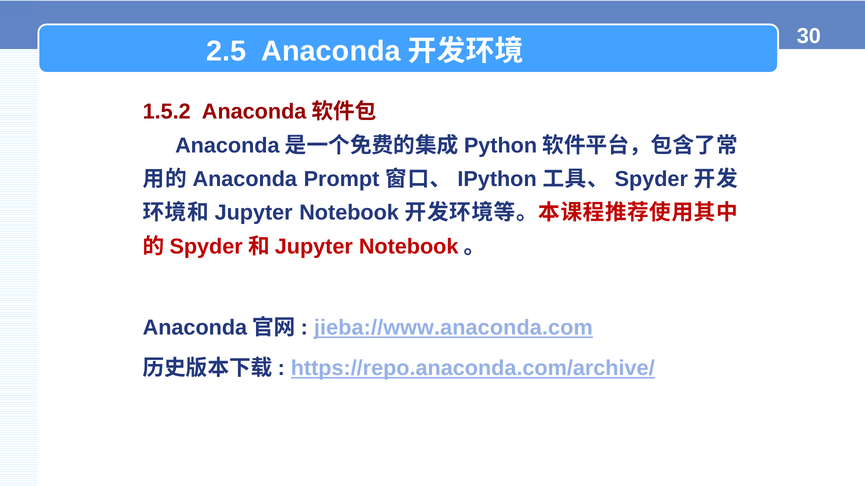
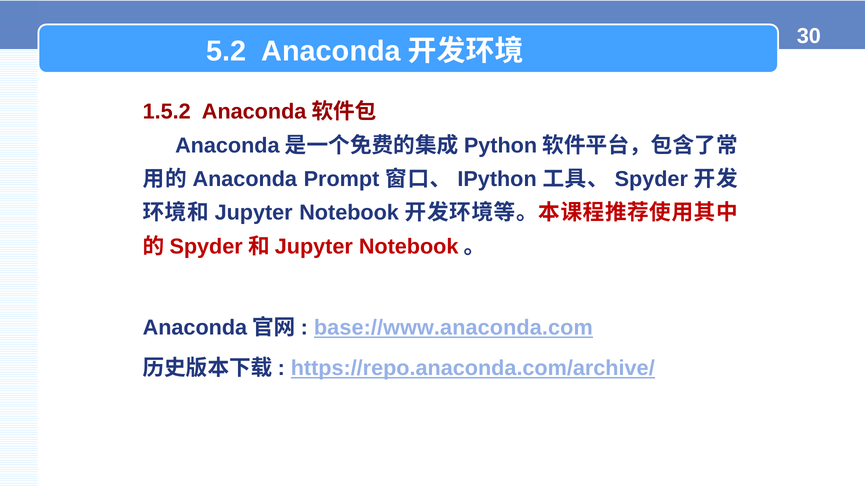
2.5: 2.5 -> 5.2
jieba://www.anaconda.com: jieba://www.anaconda.com -> base://www.anaconda.com
